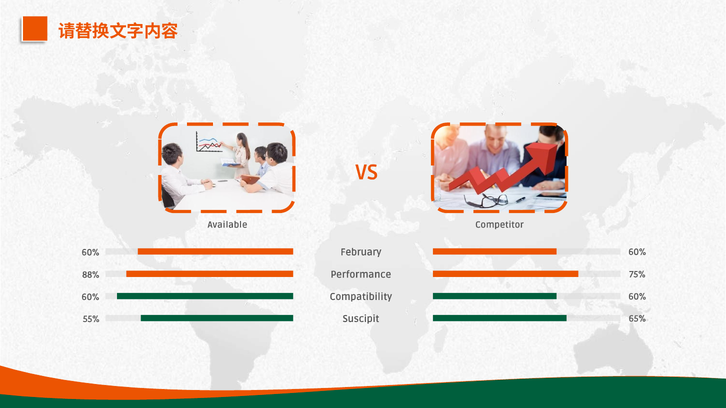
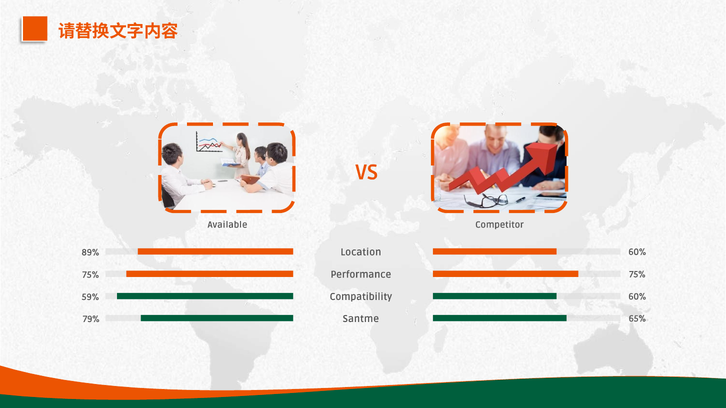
February: February -> Location
60% at (91, 253): 60% -> 89%
88% at (91, 275): 88% -> 75%
60% at (90, 297): 60% -> 59%
Suscipit: Suscipit -> Santme
55%: 55% -> 79%
